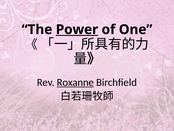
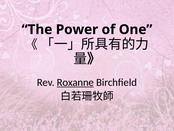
Power underline: present -> none
